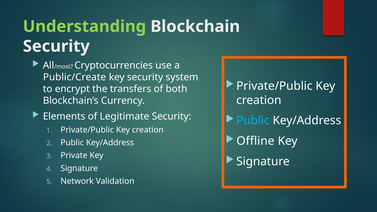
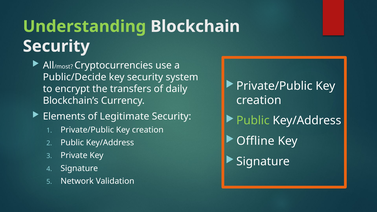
Public/Create: Public/Create -> Public/Decide
both: both -> daily
Public at (253, 121) colour: light blue -> light green
